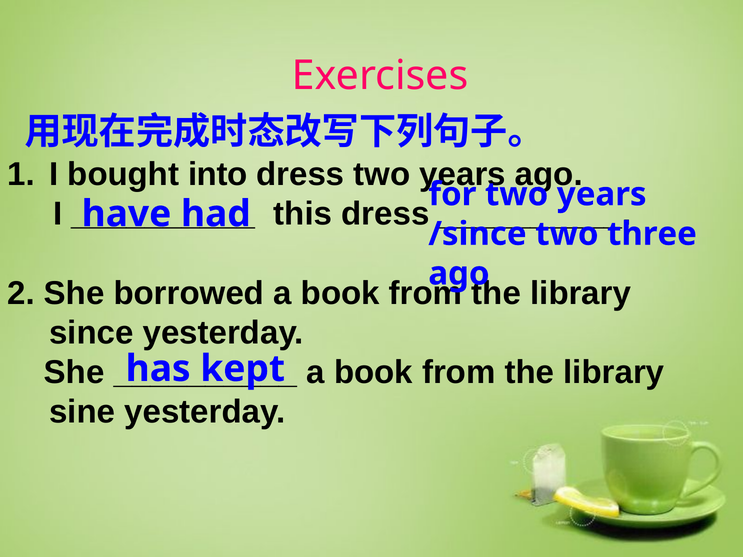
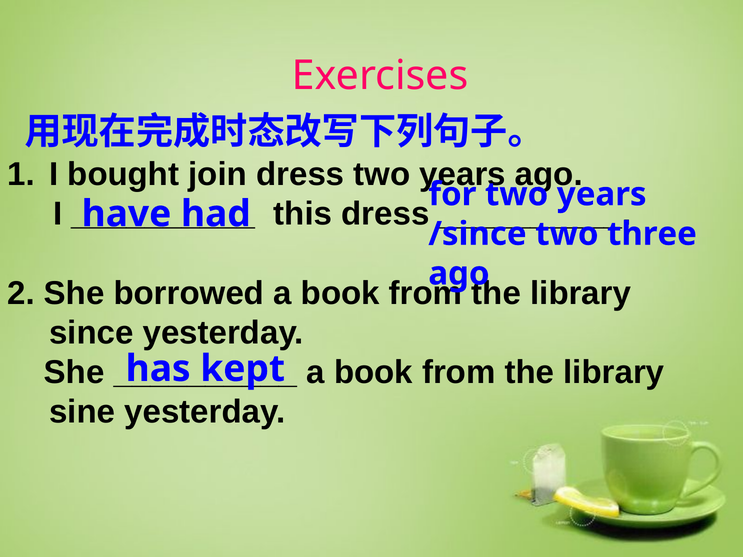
into: into -> join
